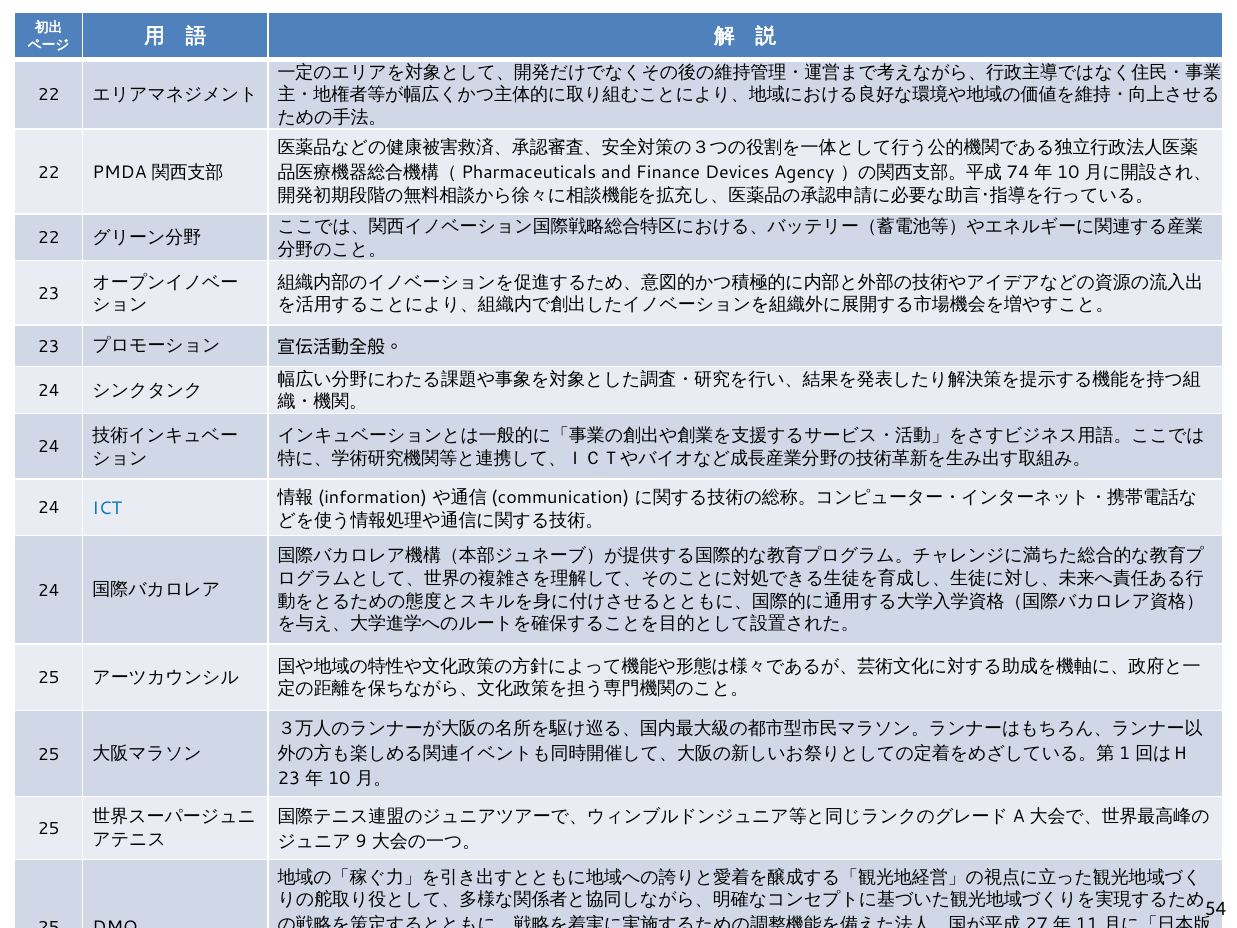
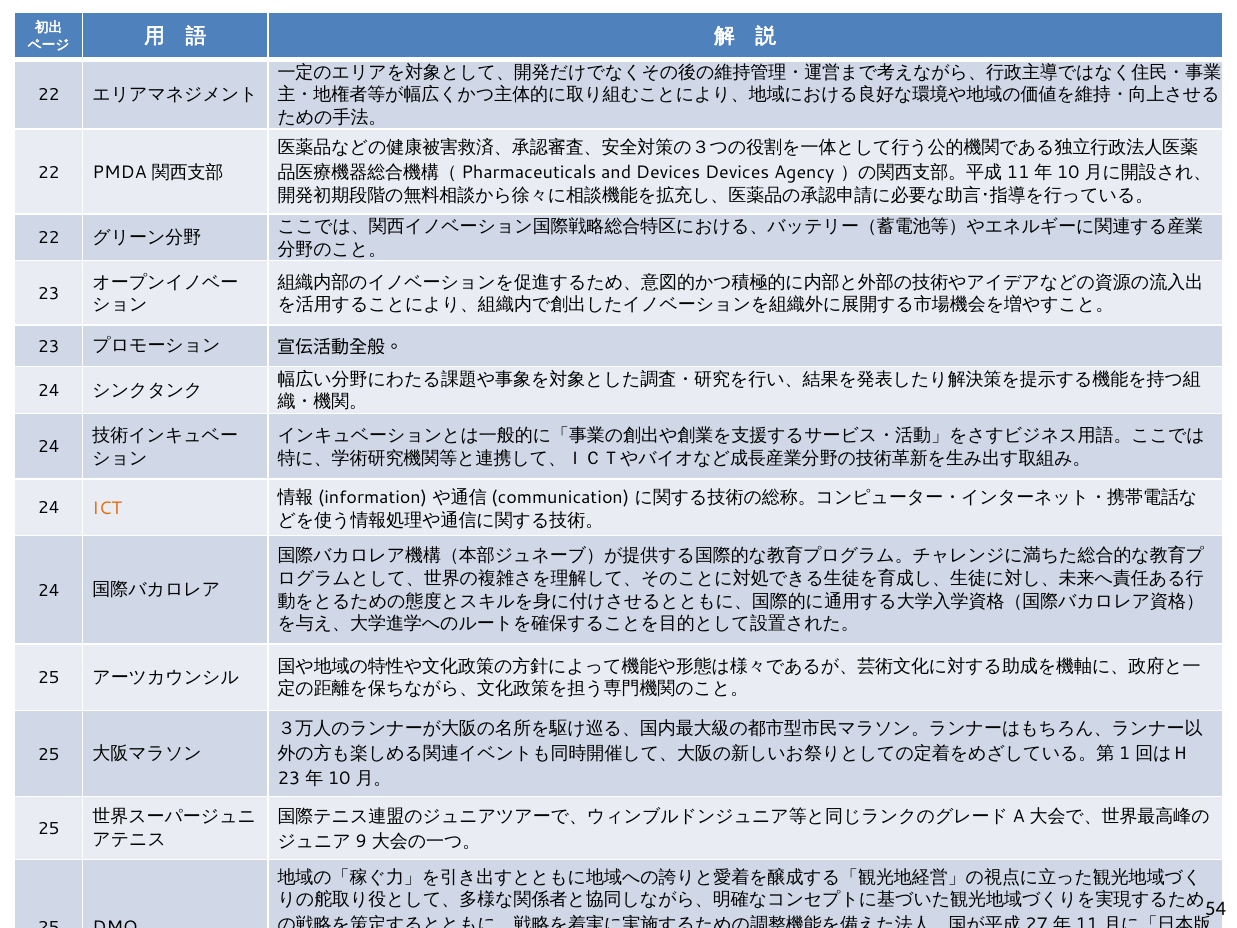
and Finance: Finance -> Devices
74: 74 -> 11
ICT colour: blue -> orange
